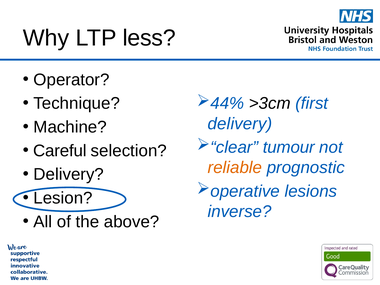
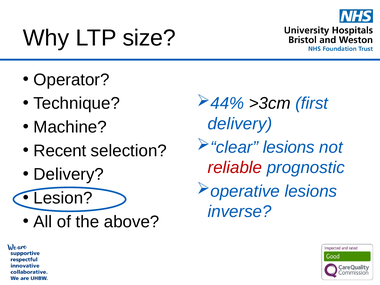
less: less -> size
tumour at (289, 147): tumour -> lesions
Careful: Careful -> Recent
reliable colour: orange -> red
